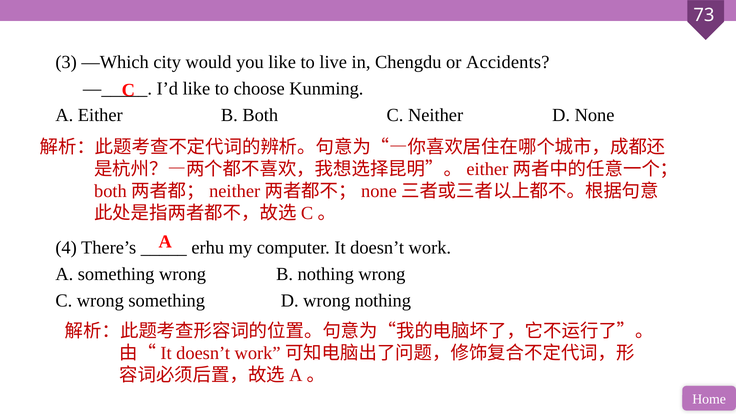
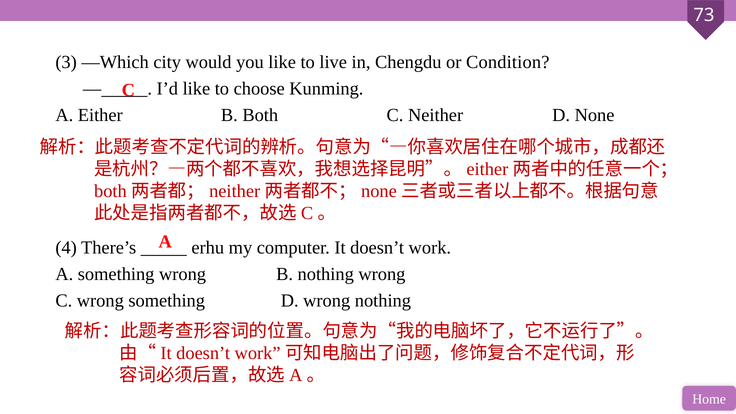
Accidents: Accidents -> Condition
